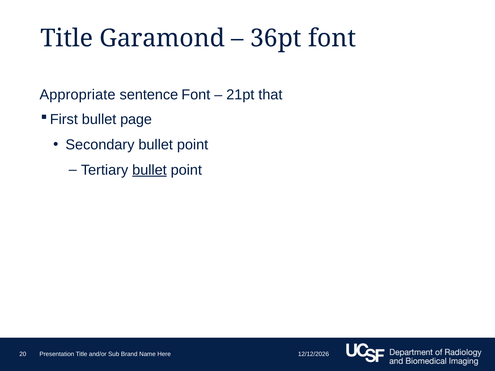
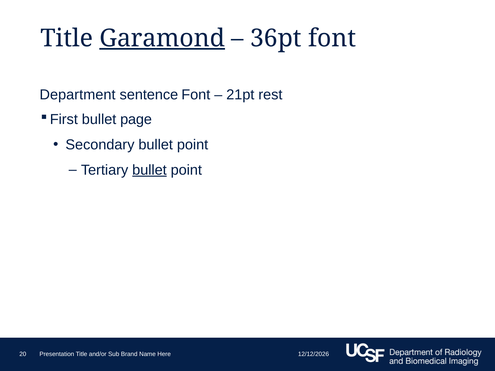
Garamond underline: none -> present
Appropriate: Appropriate -> Department
that: that -> rest
